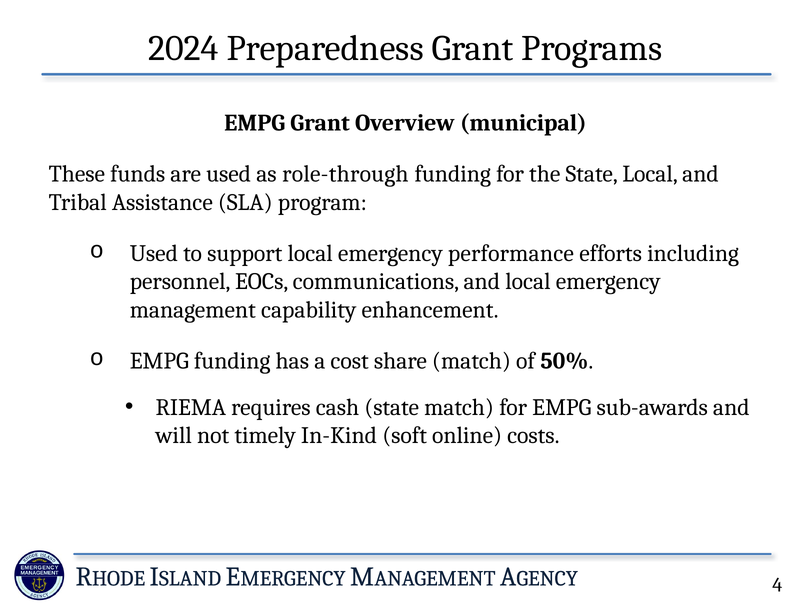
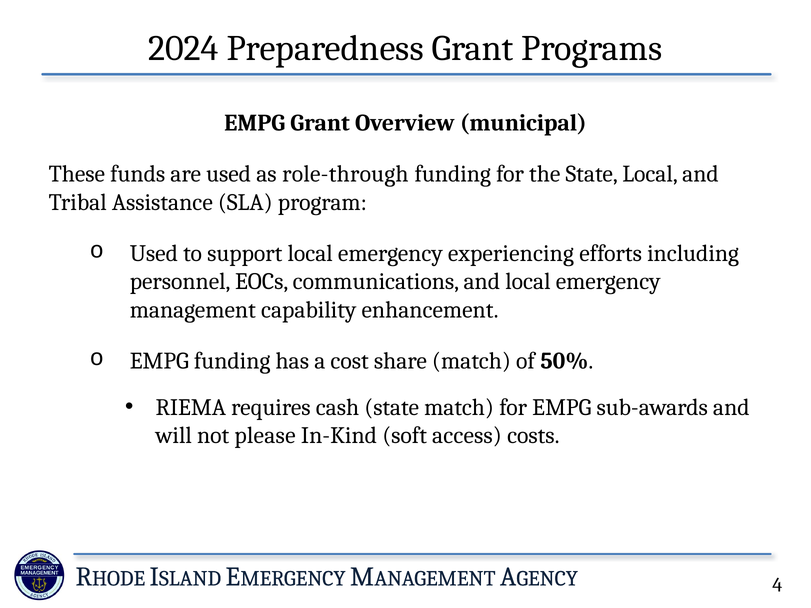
performance: performance -> experiencing
timely: timely -> please
online: online -> access
